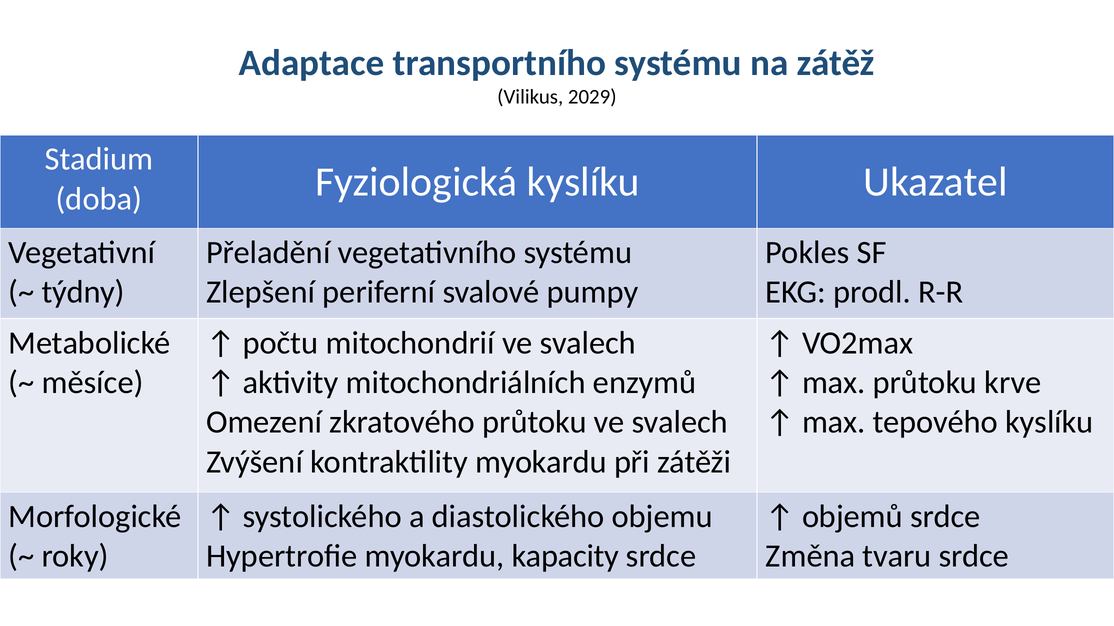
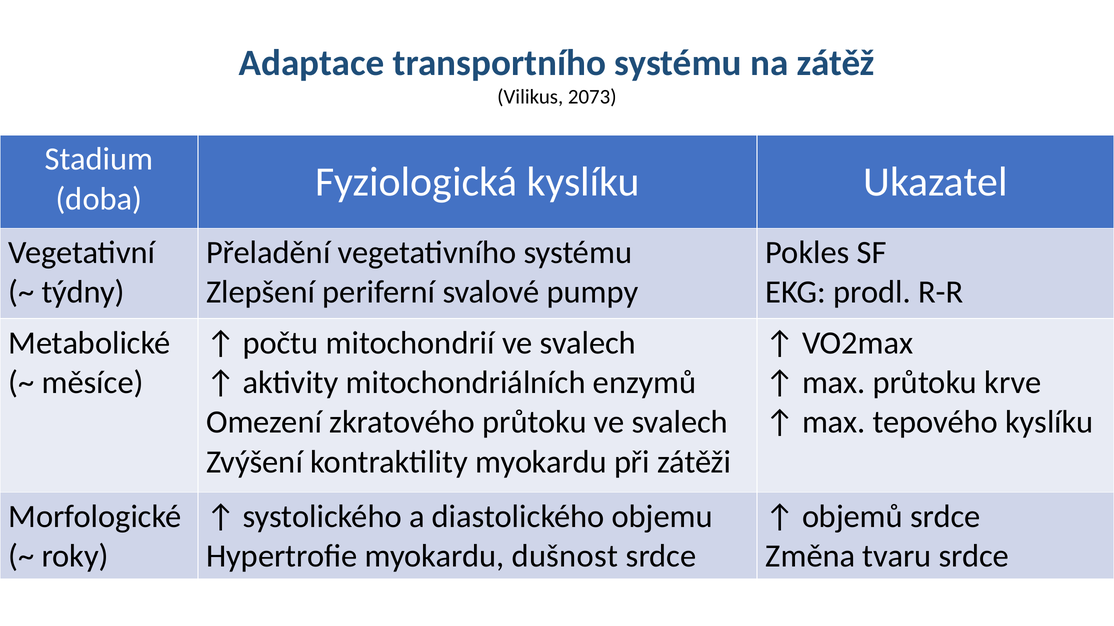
2029: 2029 -> 2073
kapacity: kapacity -> dušnost
